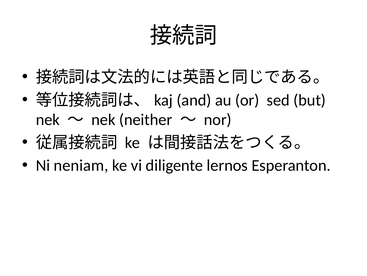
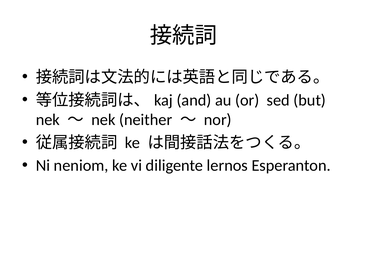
neniam: neniam -> neniom
